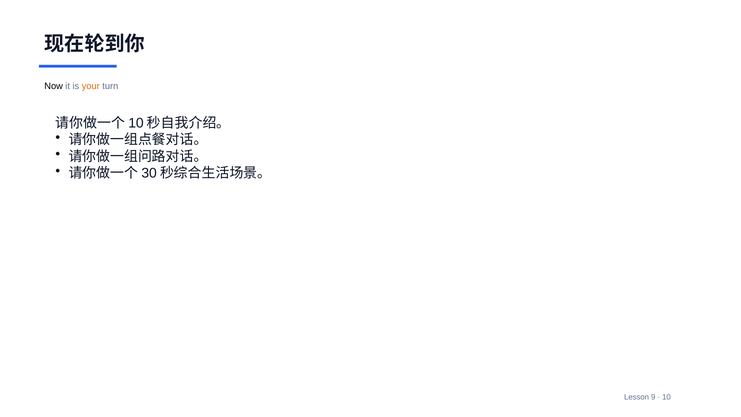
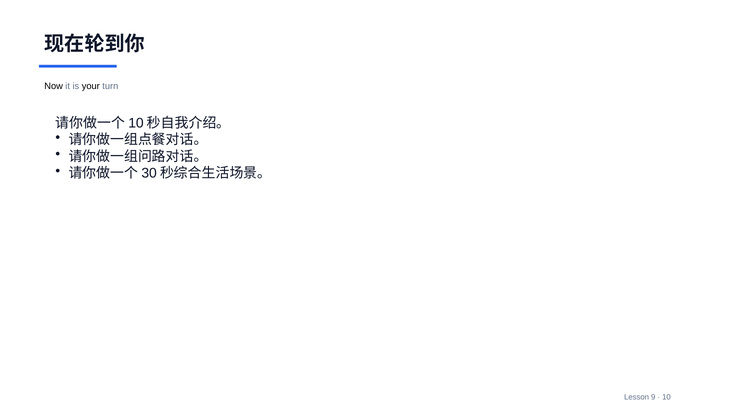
your colour: orange -> black
